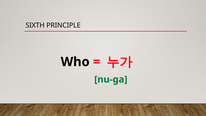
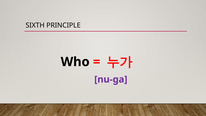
nu-ga colour: green -> purple
